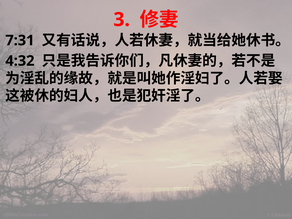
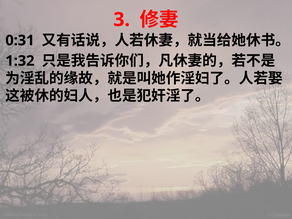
7:31: 7:31 -> 0:31
4:32: 4:32 -> 1:32
